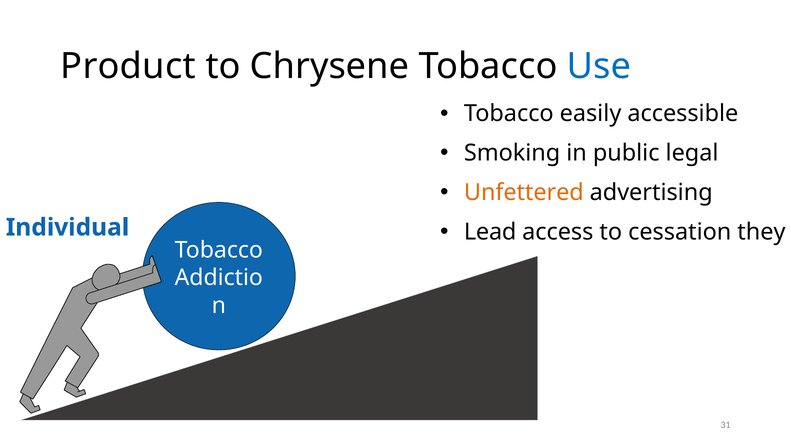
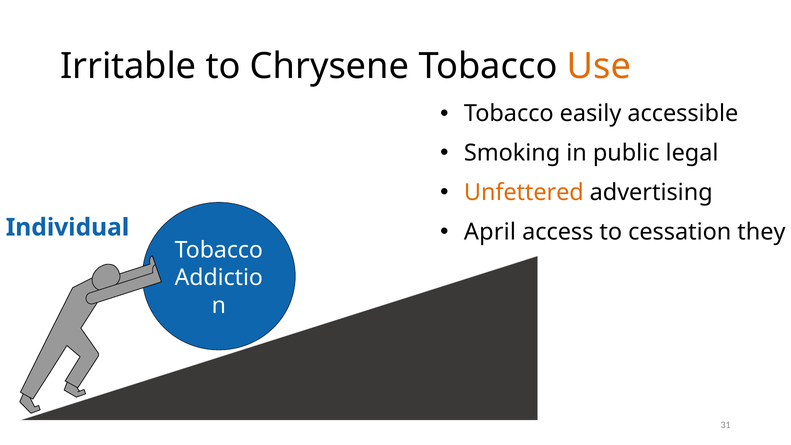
Product: Product -> Irritable
Use colour: blue -> orange
Lead: Lead -> April
